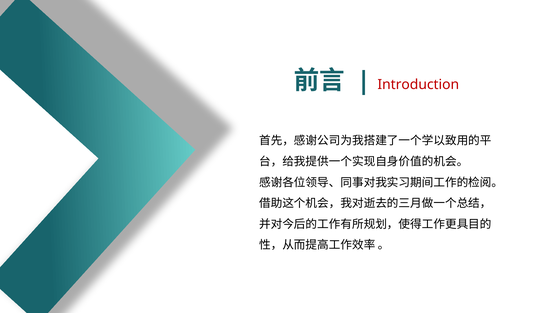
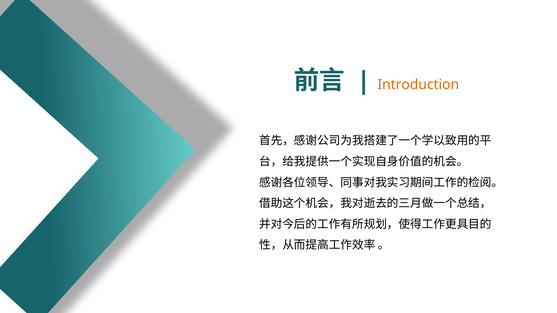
Introduction colour: red -> orange
